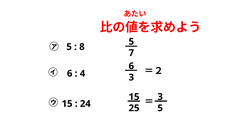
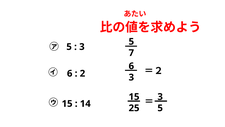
8 at (82, 47): 8 -> 3
4: 4 -> 2
24: 24 -> 14
